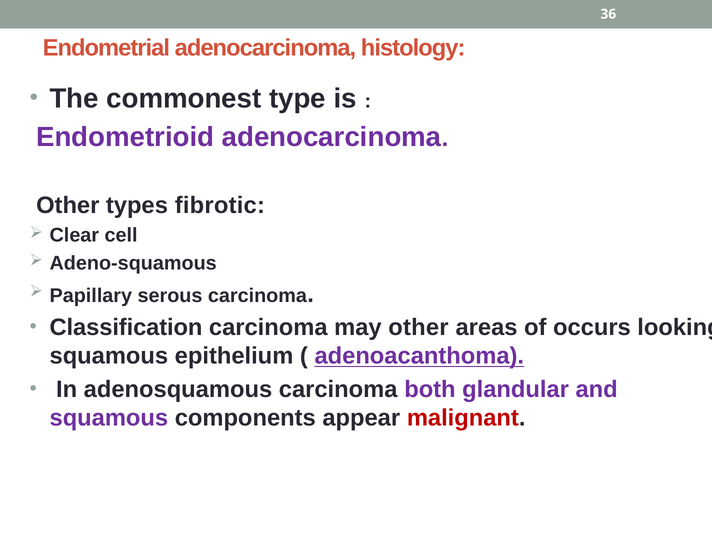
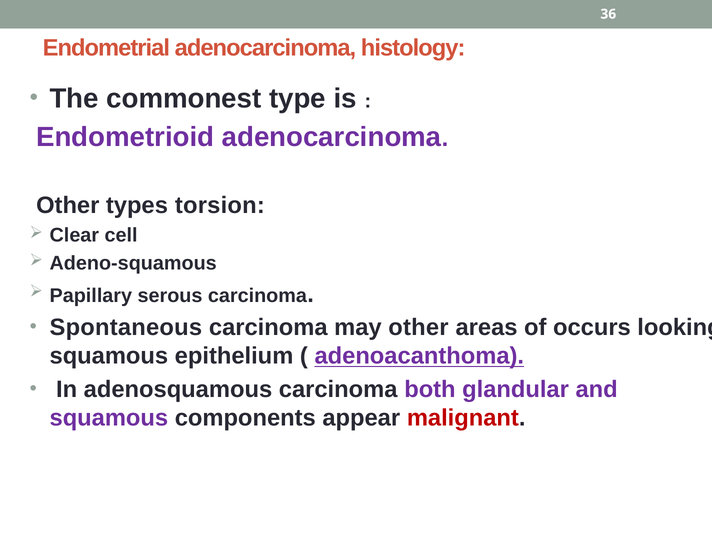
fibrotic: fibrotic -> torsion
Classification: Classification -> Spontaneous
